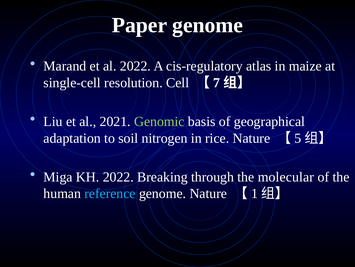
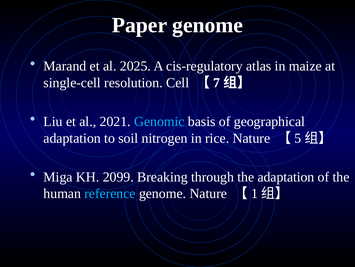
al 2022: 2022 -> 2025
Genomic colour: light green -> light blue
KH 2022: 2022 -> 2099
the molecular: molecular -> adaptation
